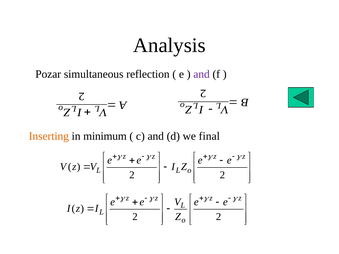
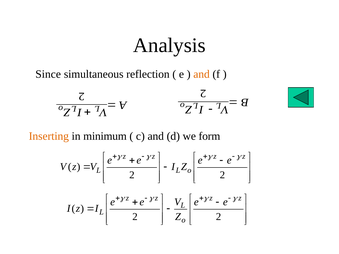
Pozar: Pozar -> Since
and at (202, 74) colour: purple -> orange
final: final -> form
